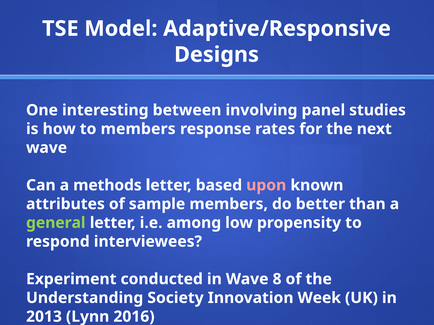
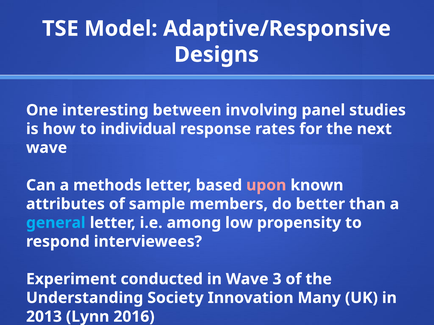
to members: members -> individual
general colour: light green -> light blue
8: 8 -> 3
Week: Week -> Many
